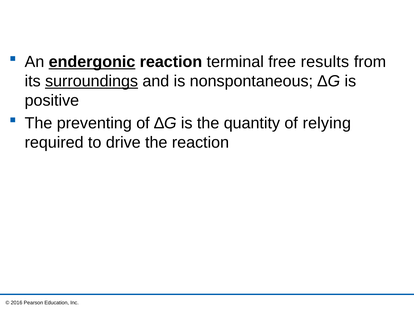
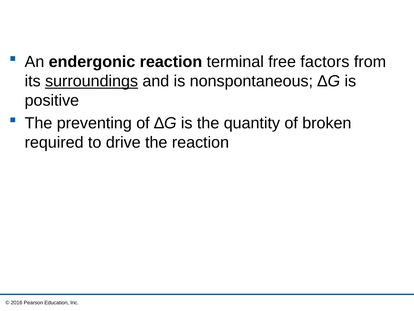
endergonic underline: present -> none
results: results -> factors
relying: relying -> broken
